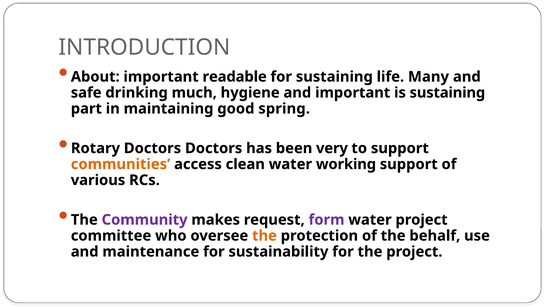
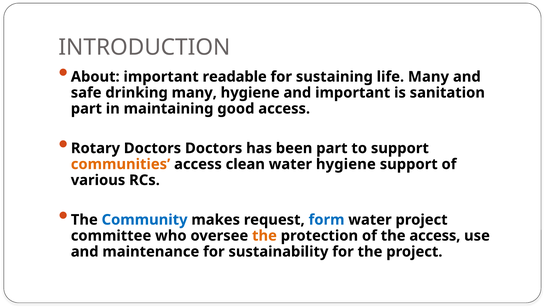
drinking much: much -> many
is sustaining: sustaining -> sanitation
good spring: spring -> access
been very: very -> part
water working: working -> hygiene
Community colour: purple -> blue
form colour: purple -> blue
the behalf: behalf -> access
